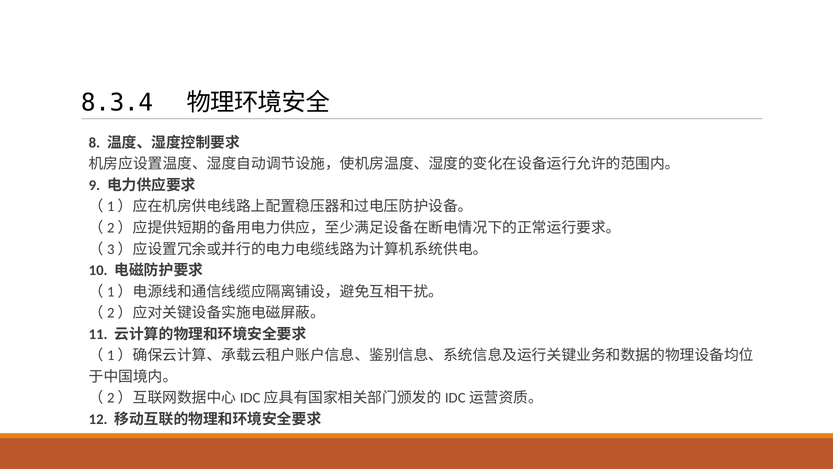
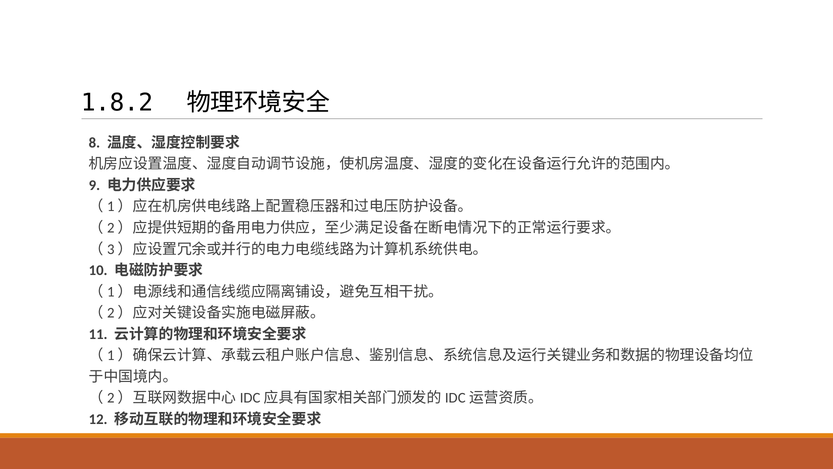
8.3.4: 8.3.4 -> 1.8.2
